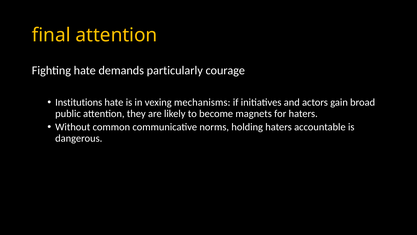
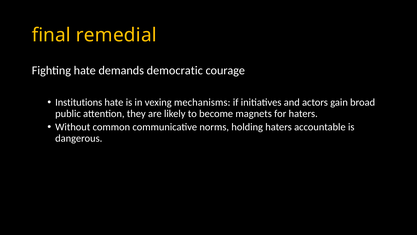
final attention: attention -> remedial
particularly: particularly -> democratic
